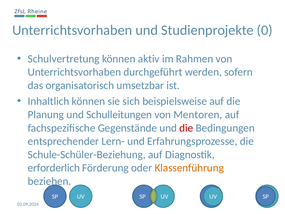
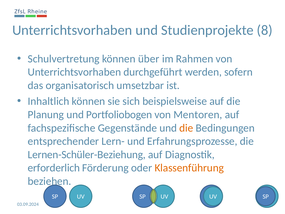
0: 0 -> 8
aktiv: aktiv -> über
Schulleitungen: Schulleitungen -> Portfoliobogen
die at (186, 128) colour: red -> orange
Schule-Schüler-Beziehung: Schule-Schüler-Beziehung -> Lernen-Schüler-Beziehung
